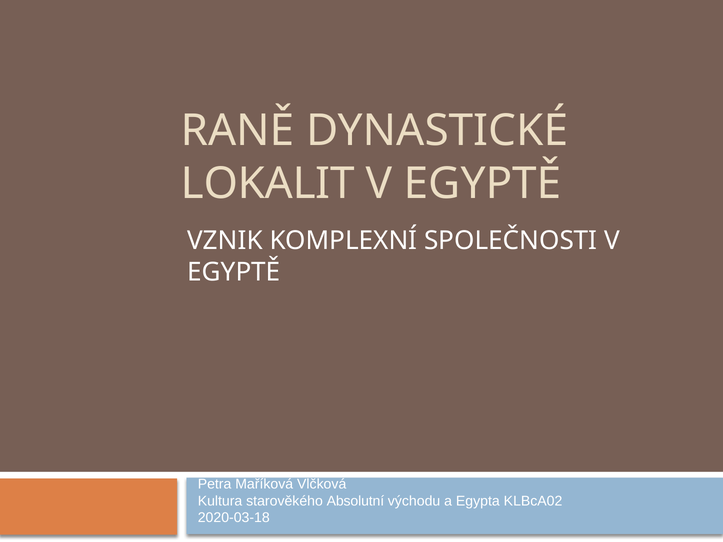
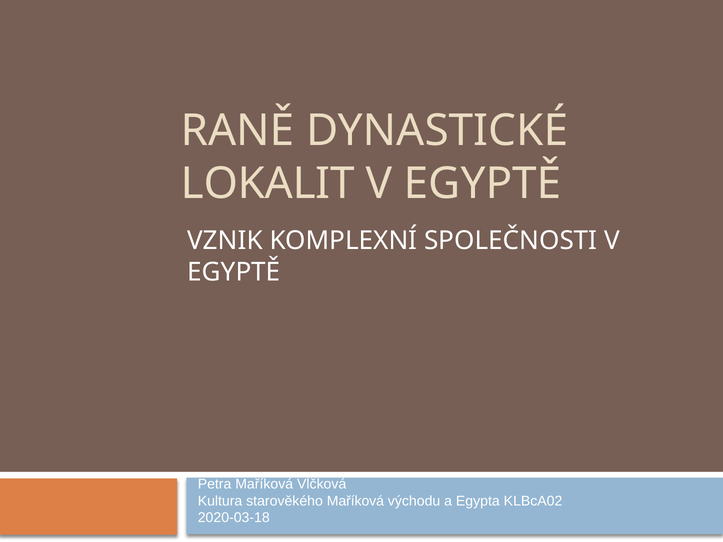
starověkého Absolutní: Absolutní -> Maříková
